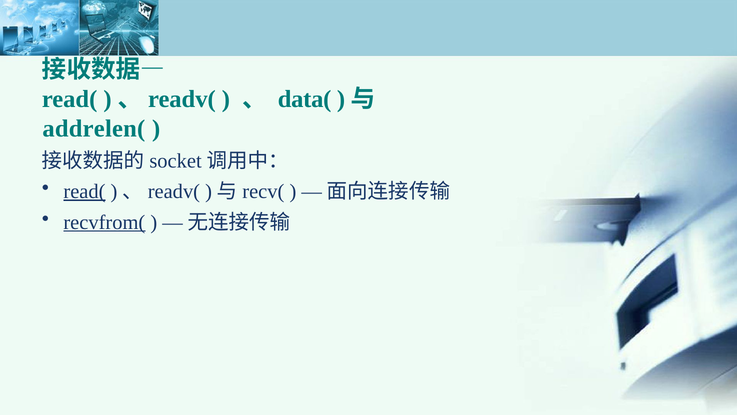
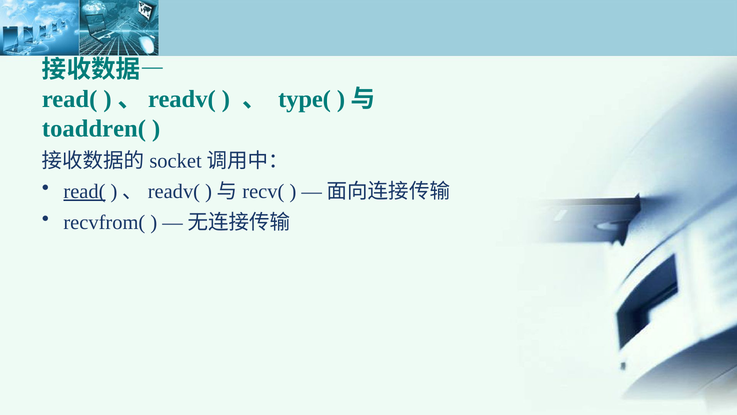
data(: data( -> type(
addrelen(: addrelen( -> toaddren(
recvfrom( underline: present -> none
